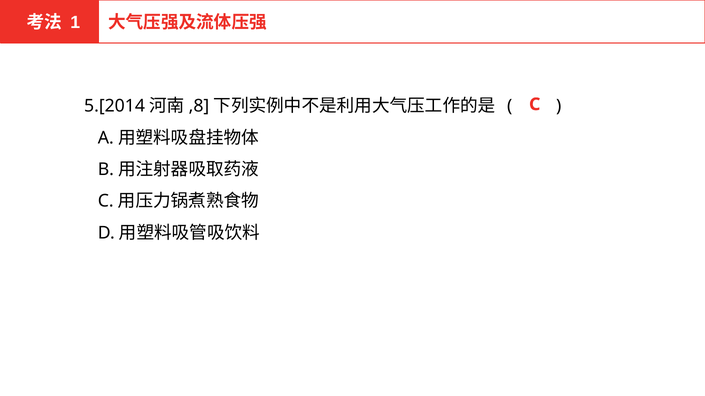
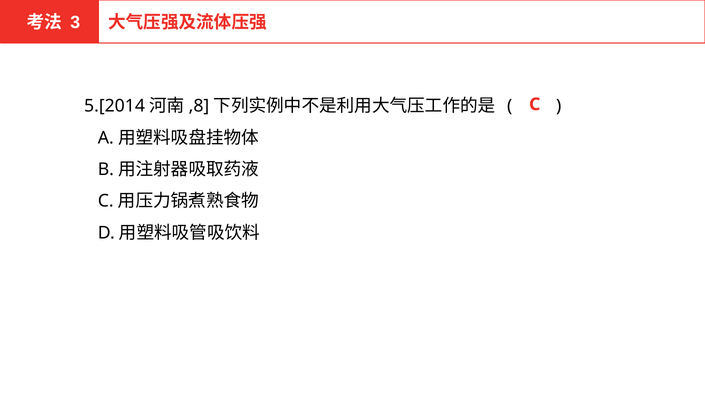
1: 1 -> 3
